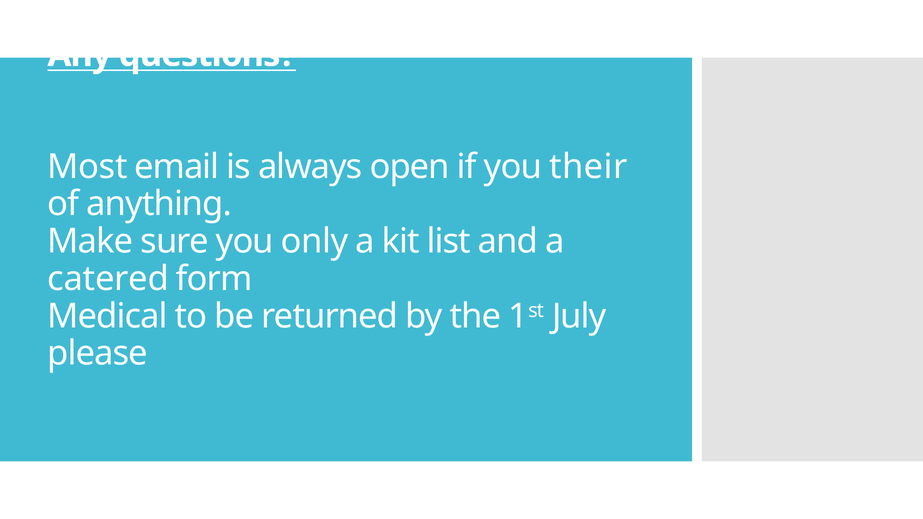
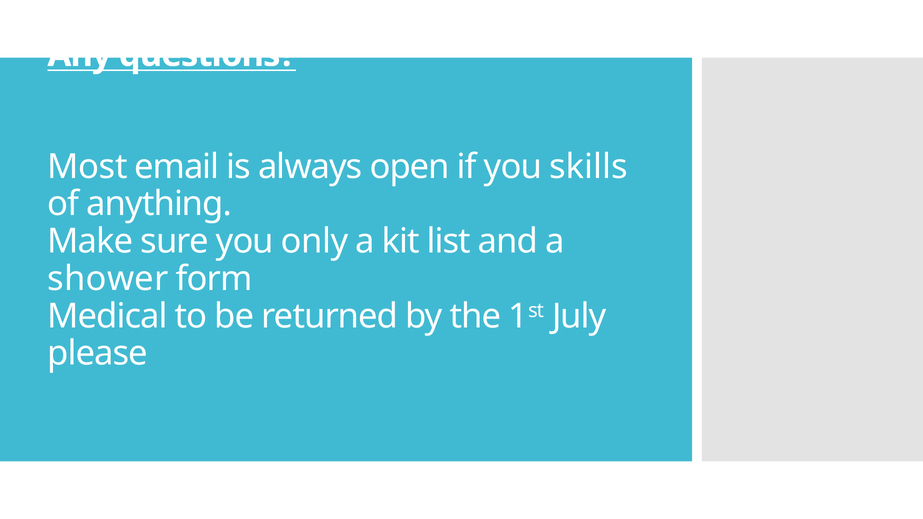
their: their -> skills
catered: catered -> shower
